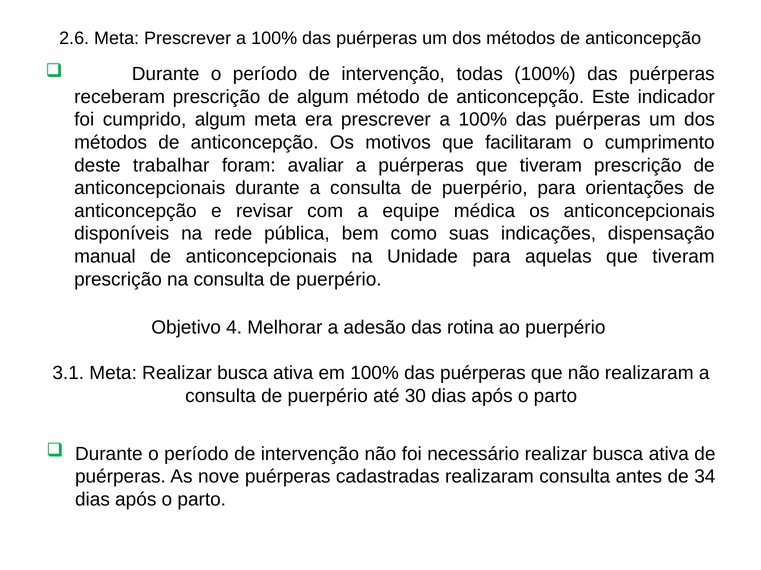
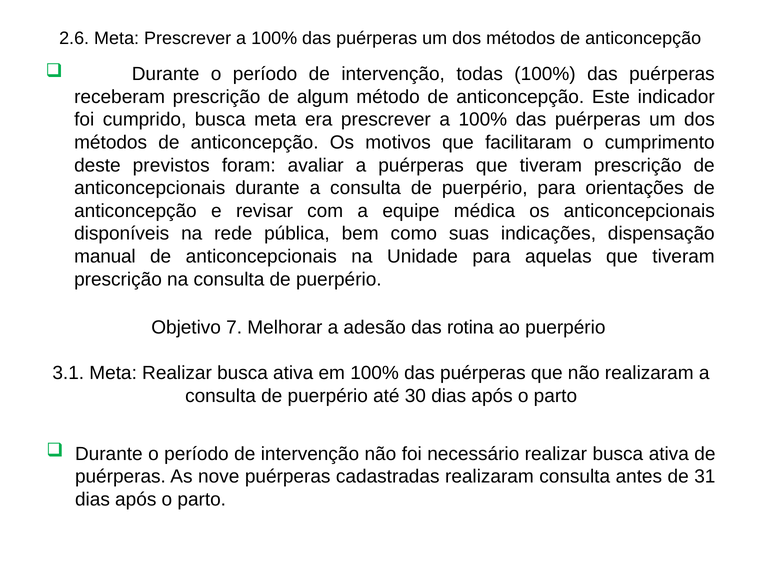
cumprido algum: algum -> busca
trabalhar: trabalhar -> previstos
4: 4 -> 7
34: 34 -> 31
